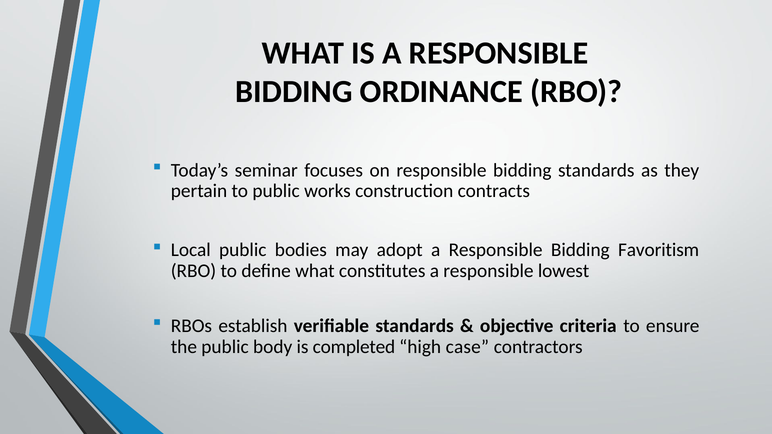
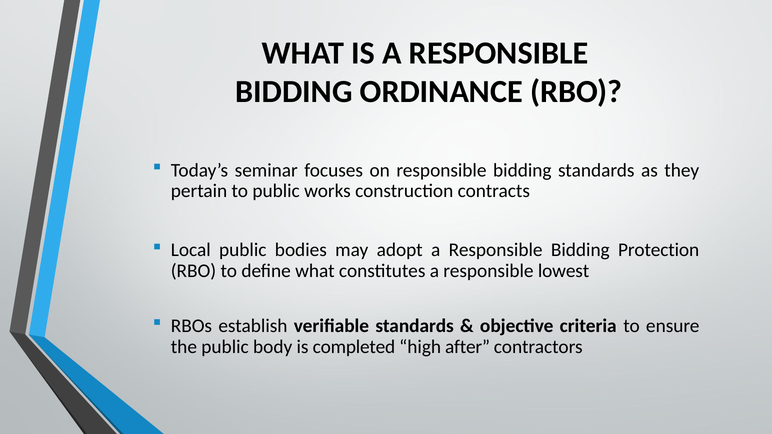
Favoritism: Favoritism -> Protection
case: case -> after
